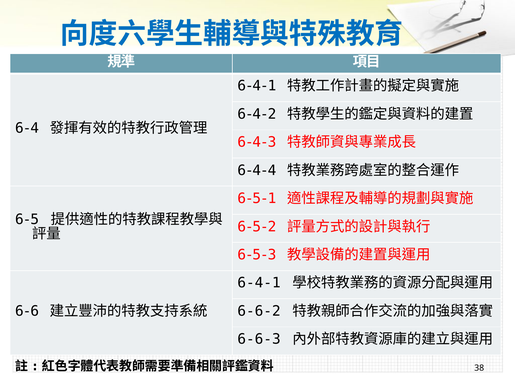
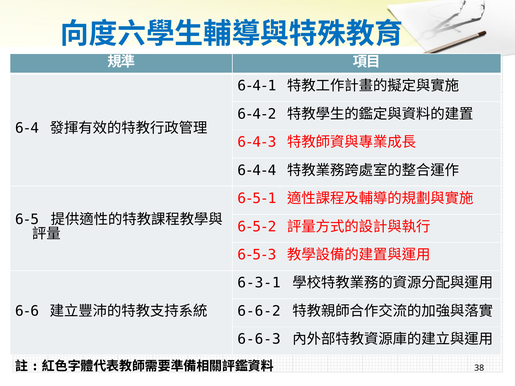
6-4-1 at (259, 283): 6-4-1 -> 6-3-1
